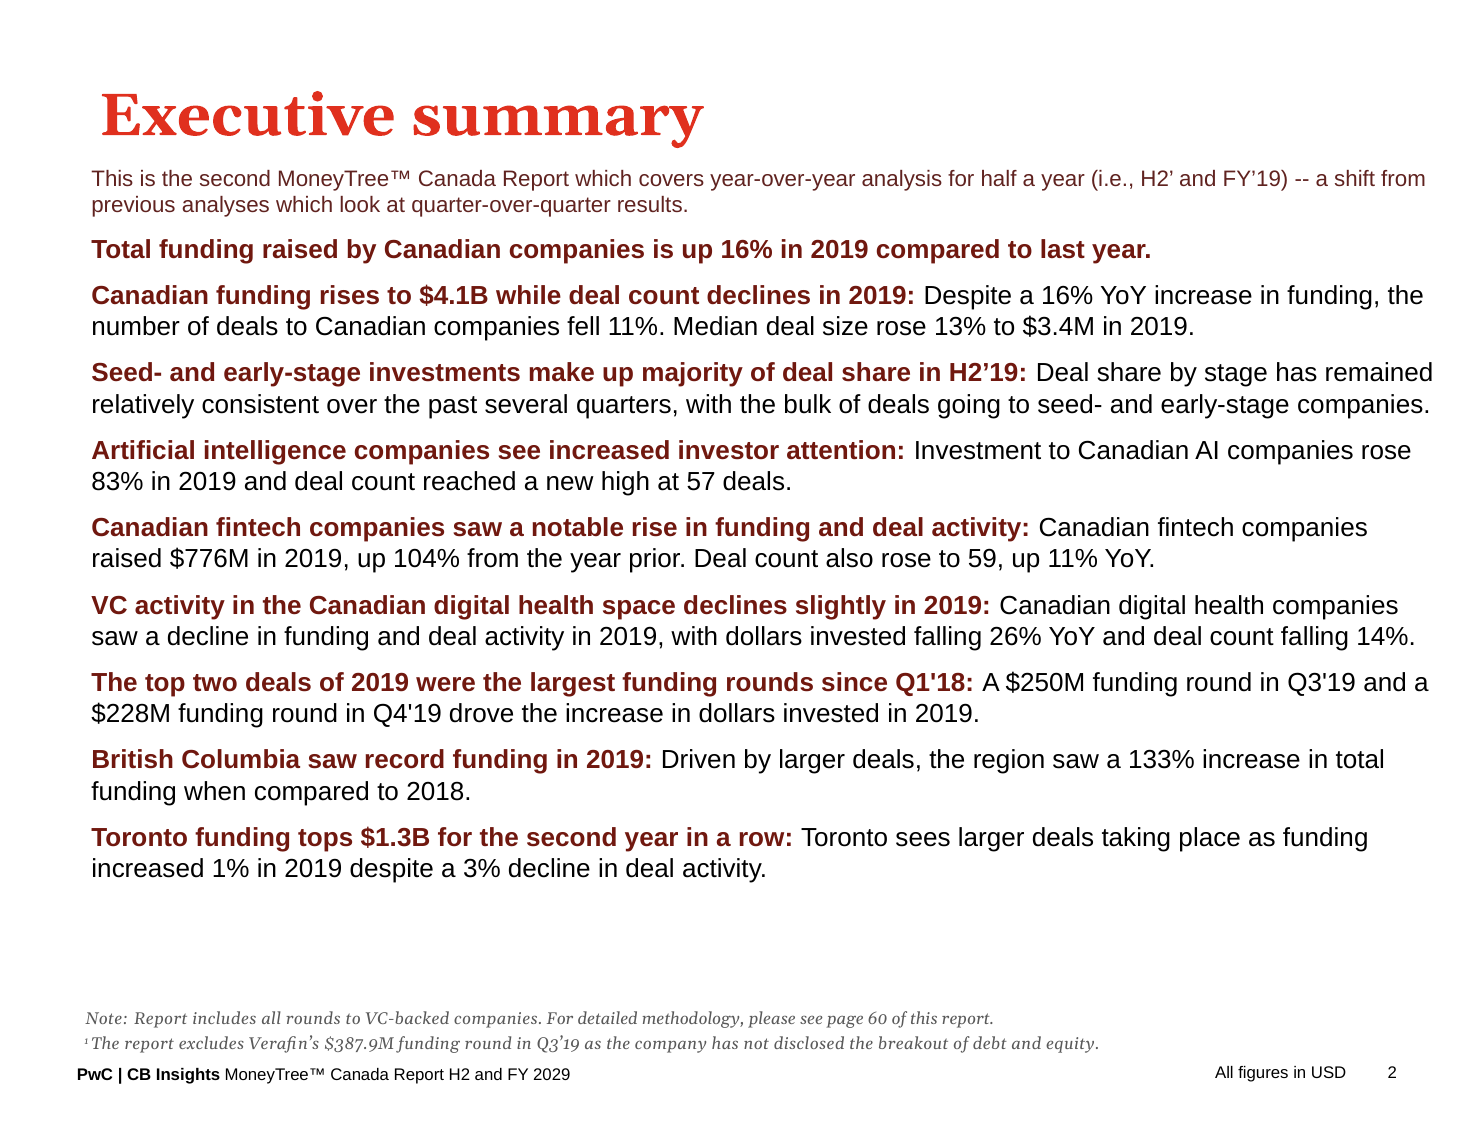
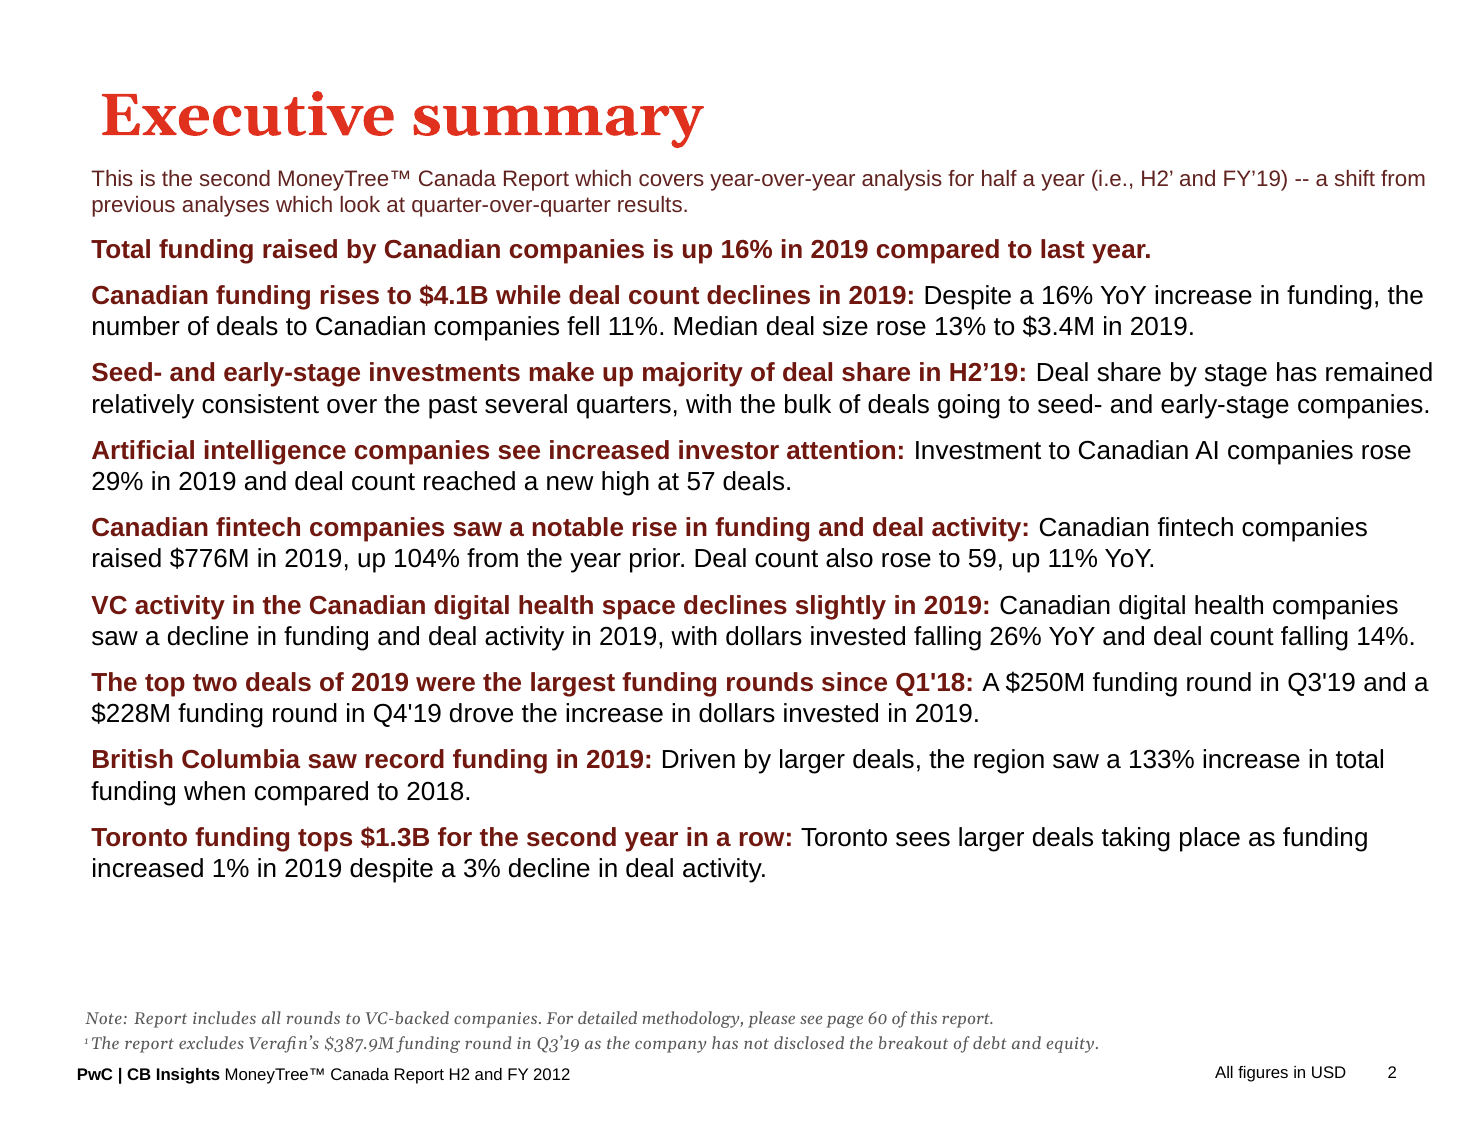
83%: 83% -> 29%
2029: 2029 -> 2012
